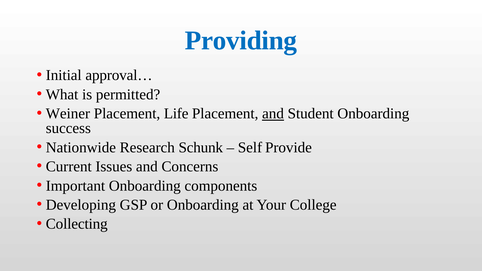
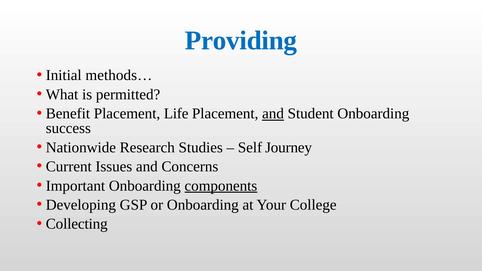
approval…: approval… -> methods…
Weiner: Weiner -> Benefit
Schunk: Schunk -> Studies
Provide: Provide -> Journey
components underline: none -> present
